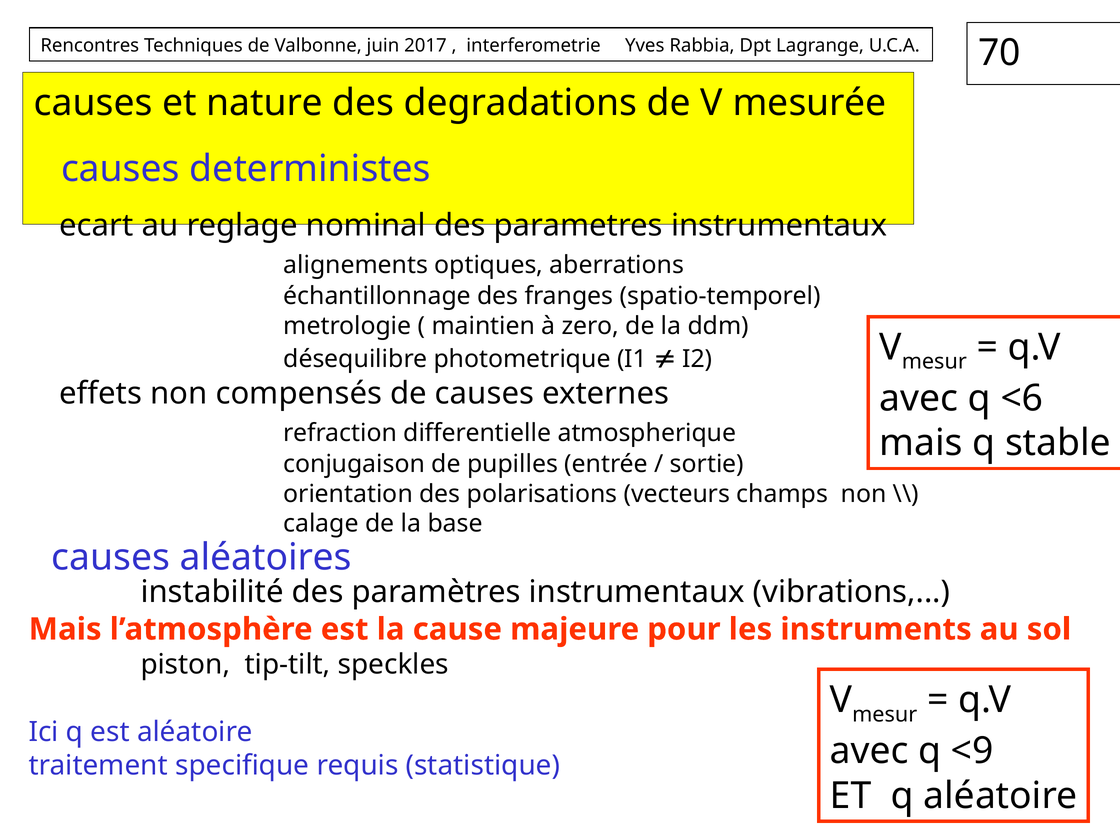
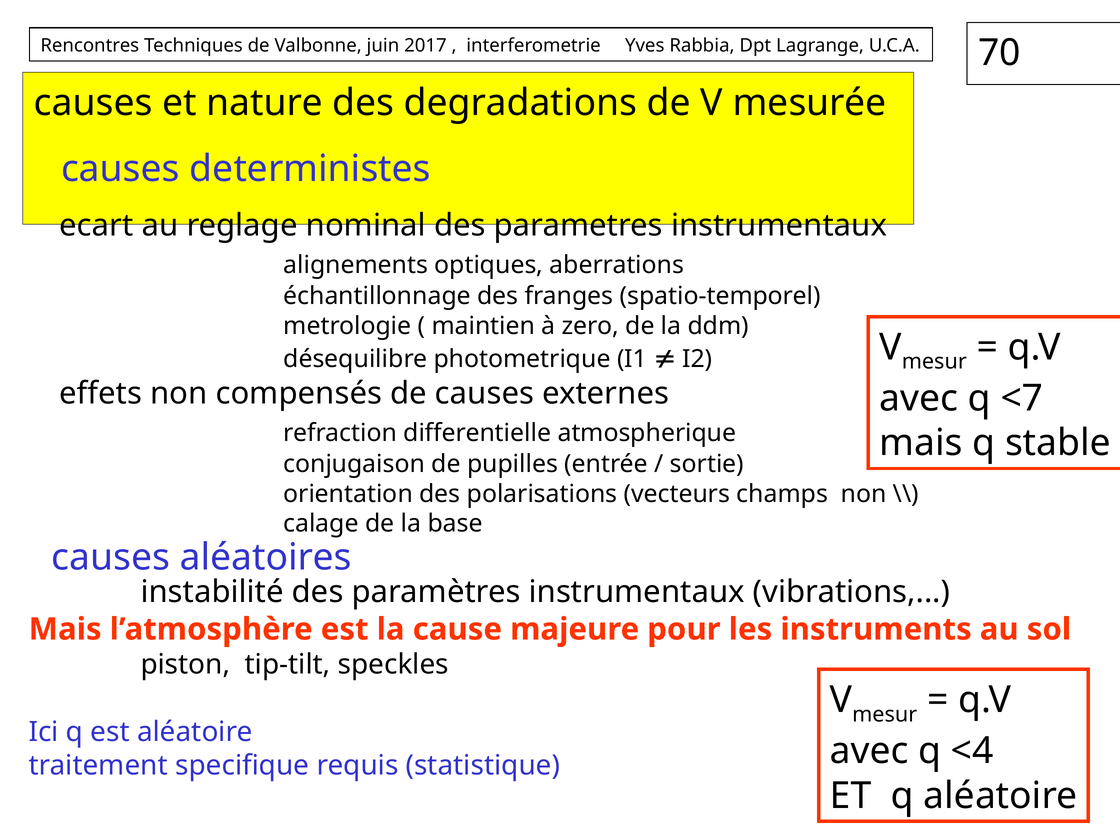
<6: <6 -> <7
<9: <9 -> <4
